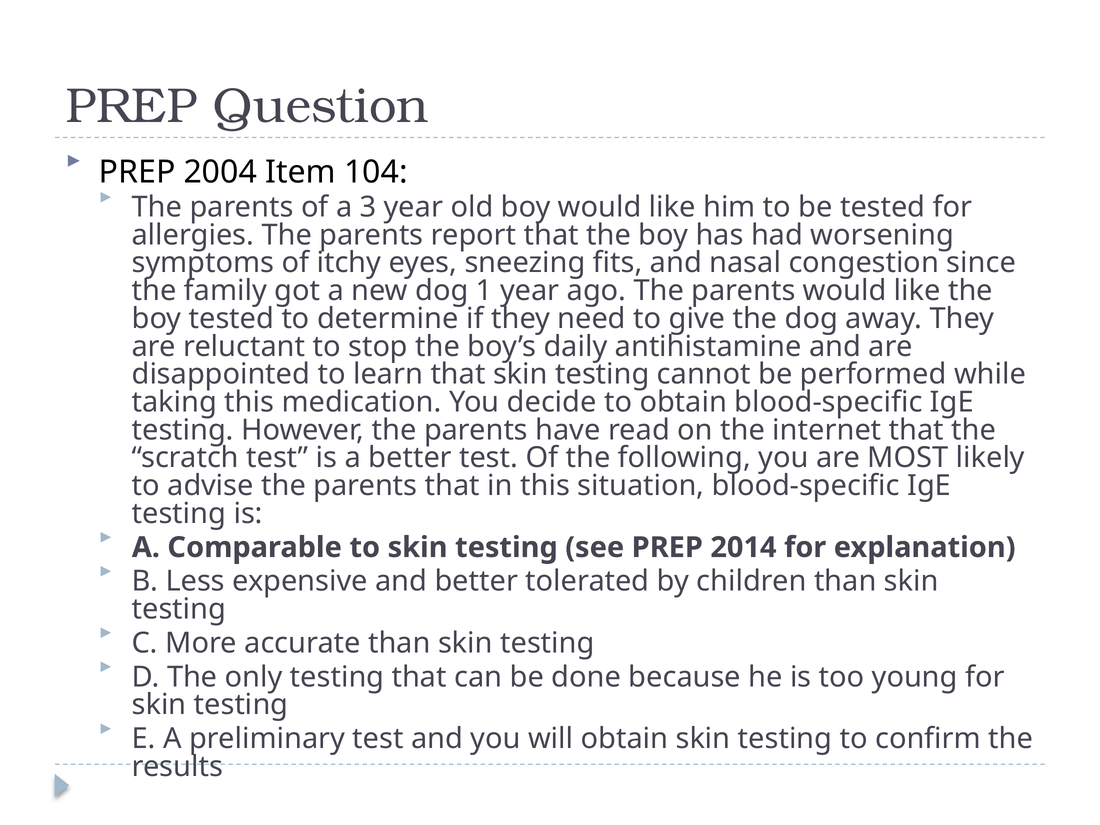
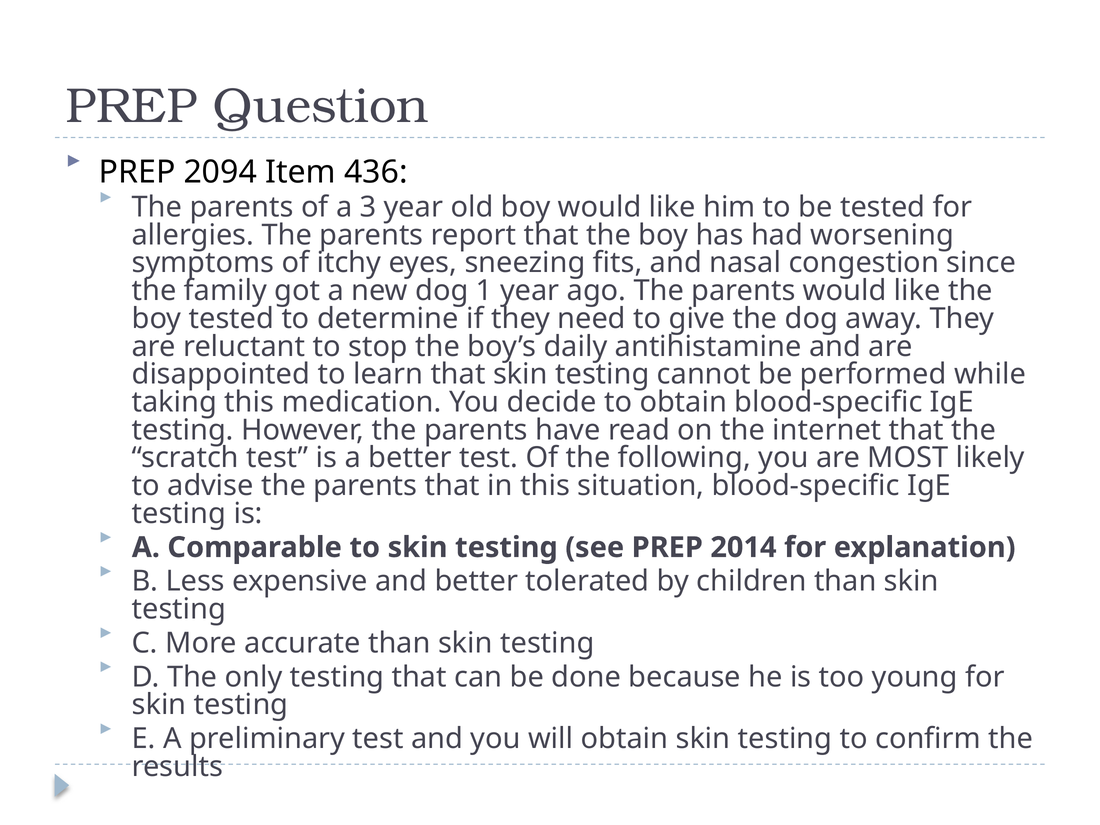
2004: 2004 -> 2094
104: 104 -> 436
